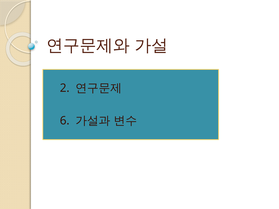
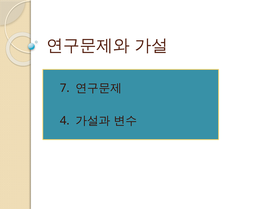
1 2: 2 -> 7
6: 6 -> 4
